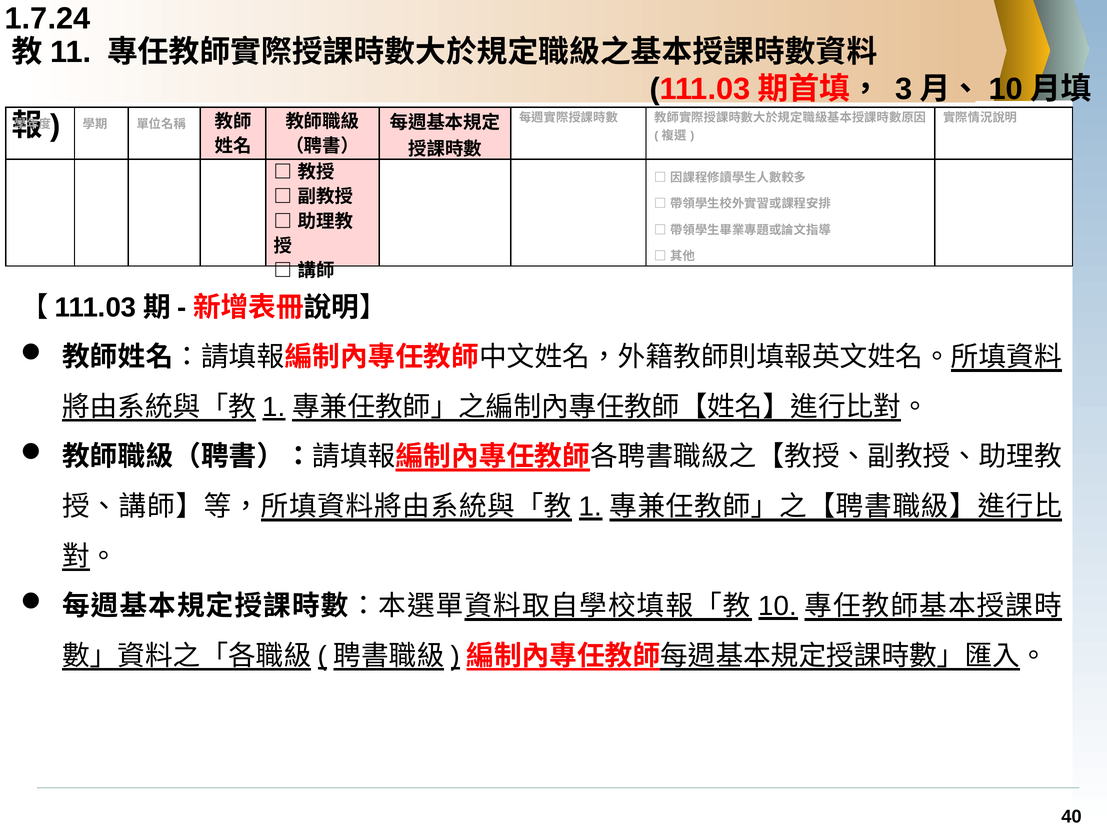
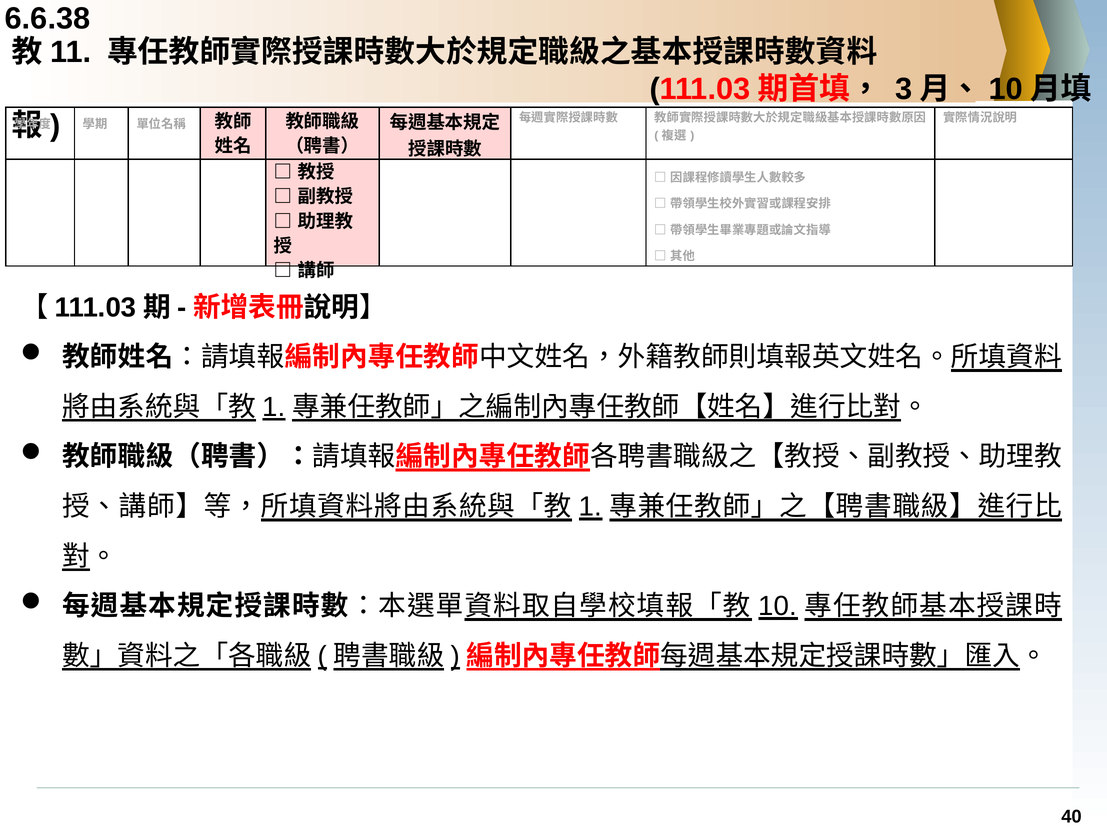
1.7.24: 1.7.24 -> 6.6.38
